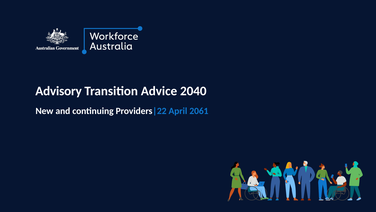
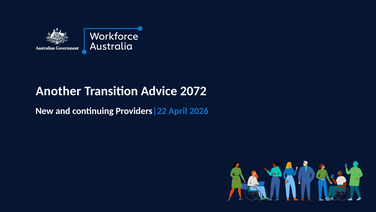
Advisory: Advisory -> Another
2040: 2040 -> 2072
2061: 2061 -> 2026
